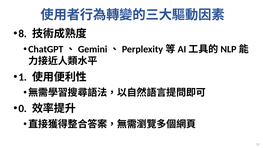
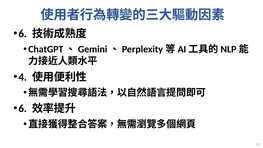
8 at (23, 34): 8 -> 6
1: 1 -> 4
0 at (23, 109): 0 -> 6
